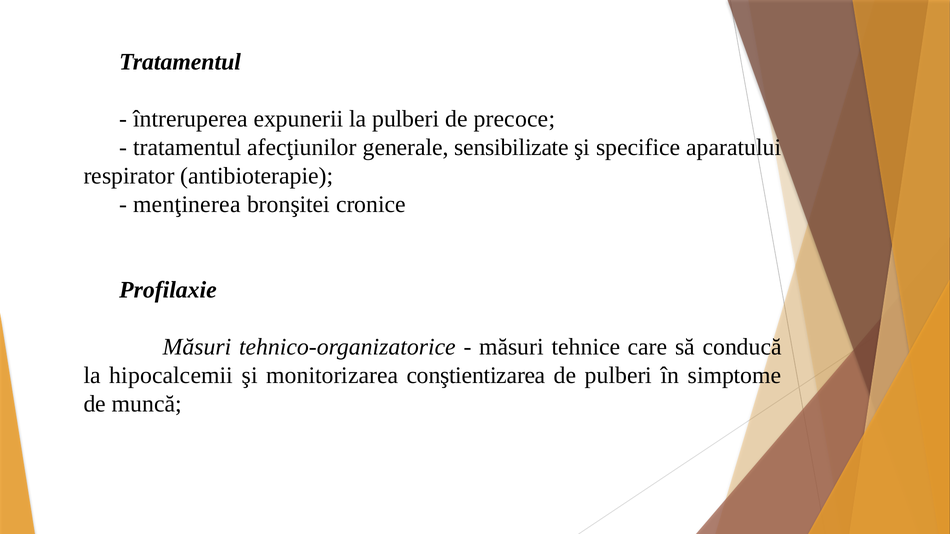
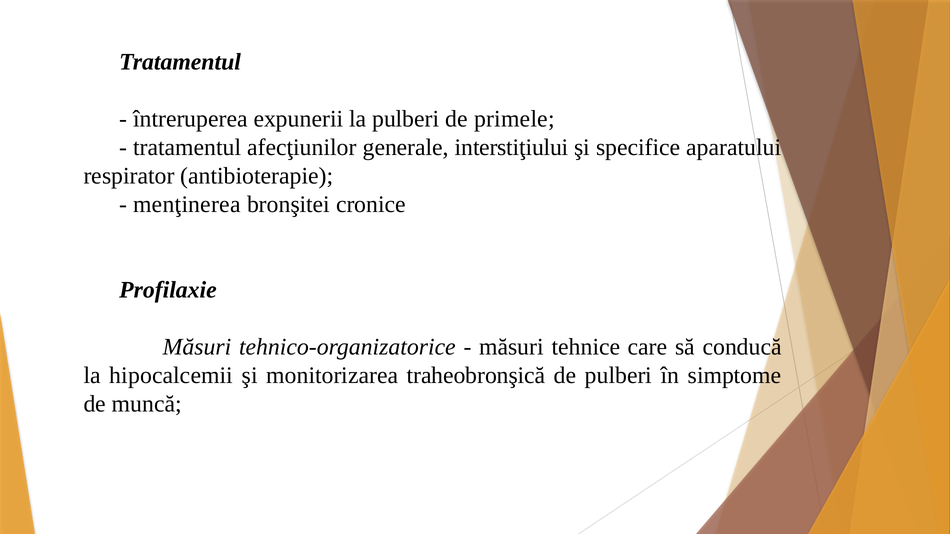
precoce: precoce -> primele
sensibilizate: sensibilizate -> interstiţiului
conştientizarea: conştientizarea -> traheobronşică
